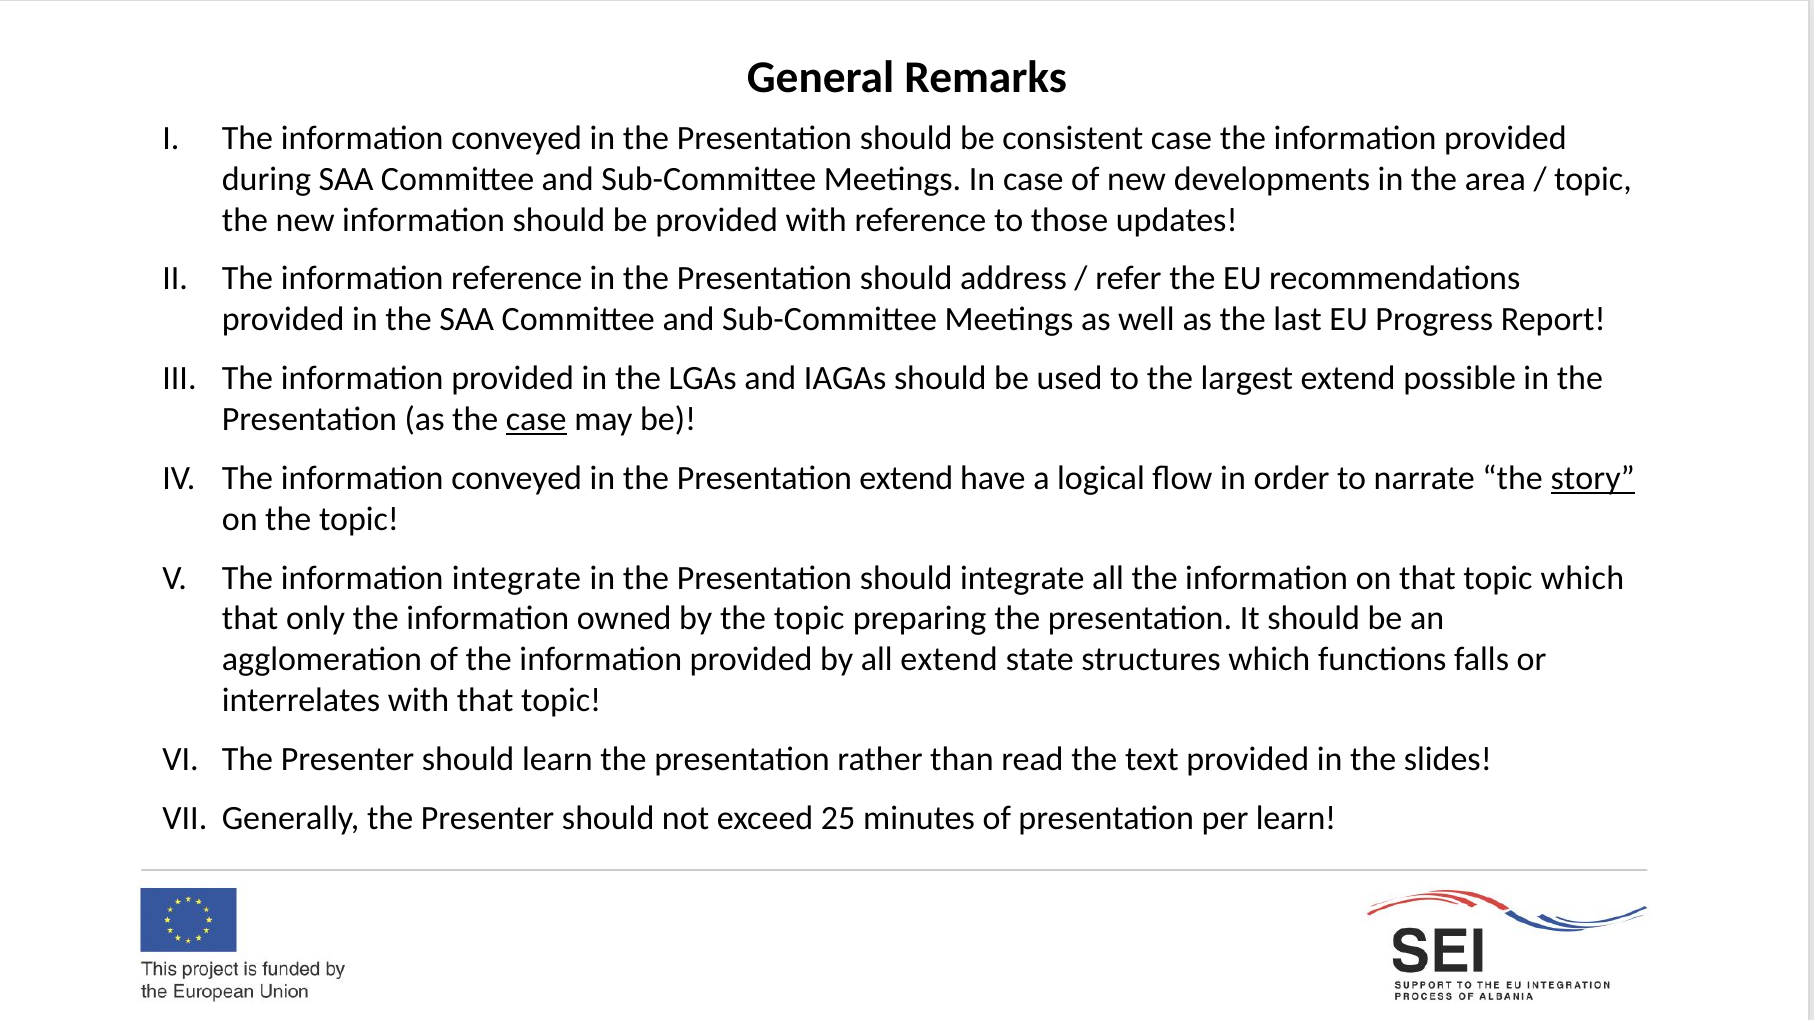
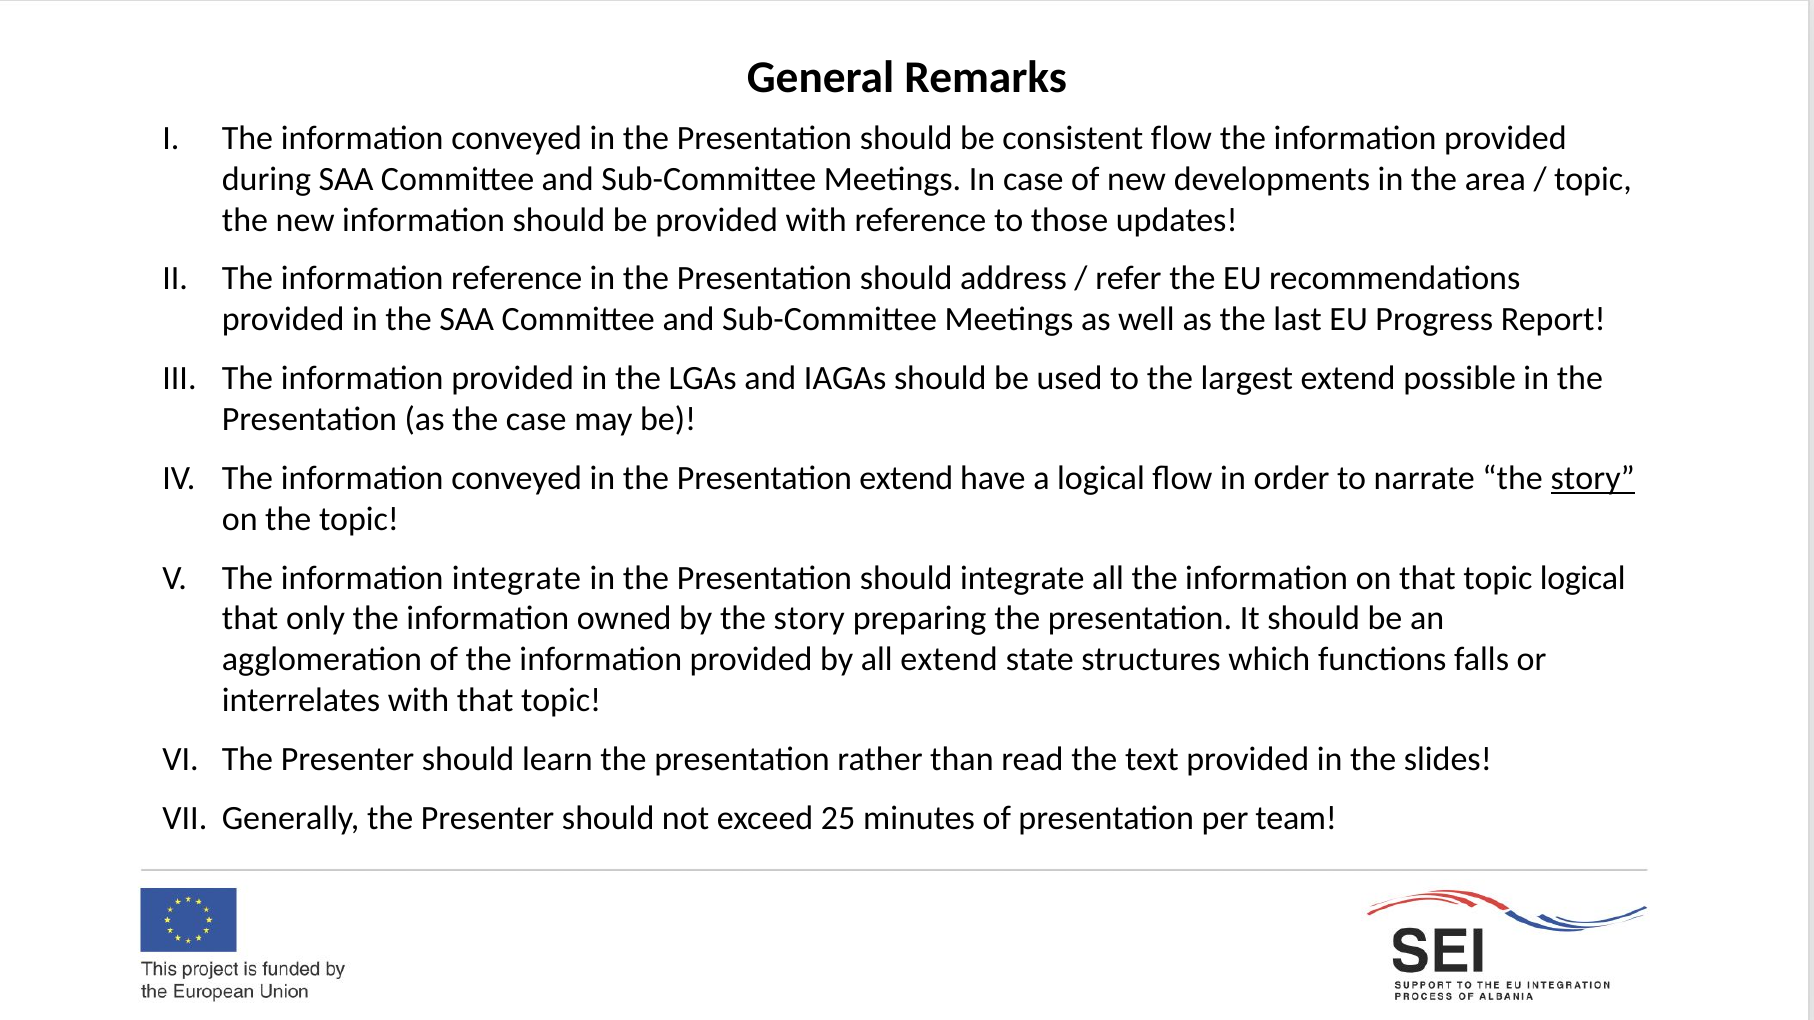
consistent case: case -> flow
case at (536, 419) underline: present -> none
topic which: which -> logical
by the topic: topic -> story
per learn: learn -> team
